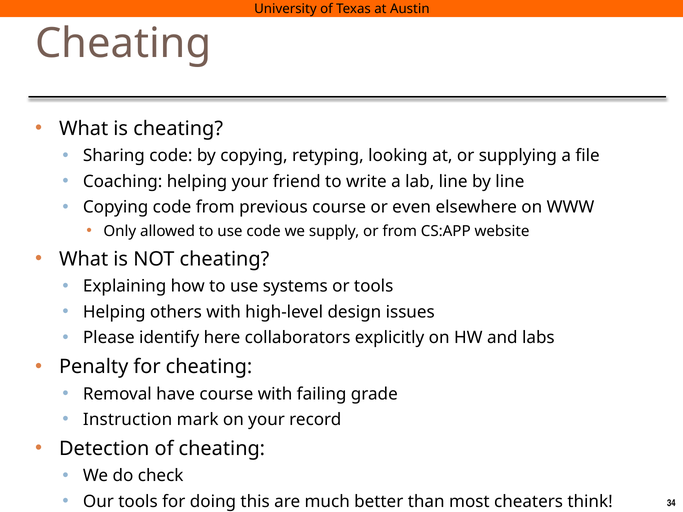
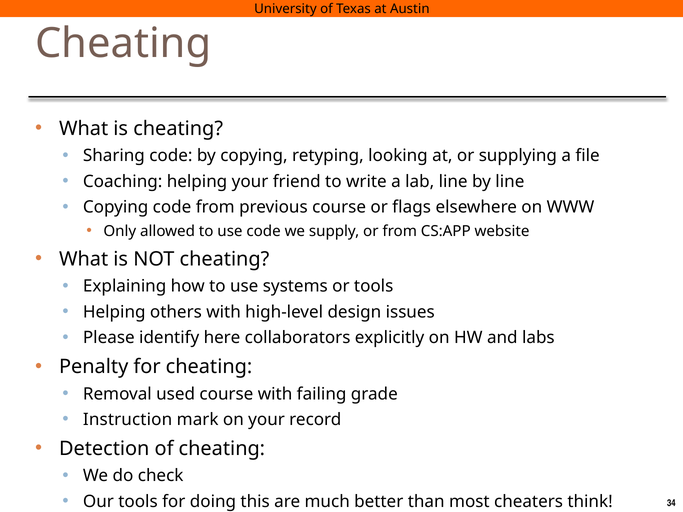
even: even -> flags
have: have -> used
